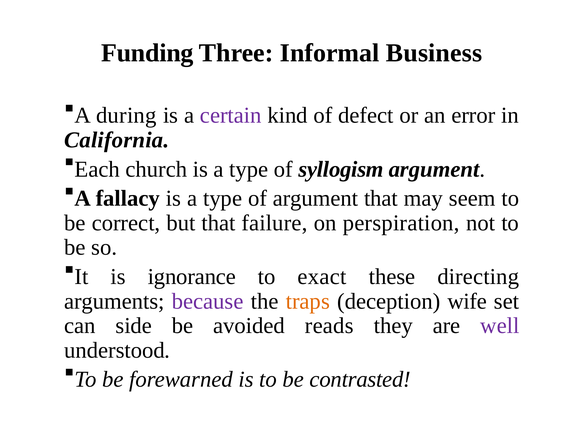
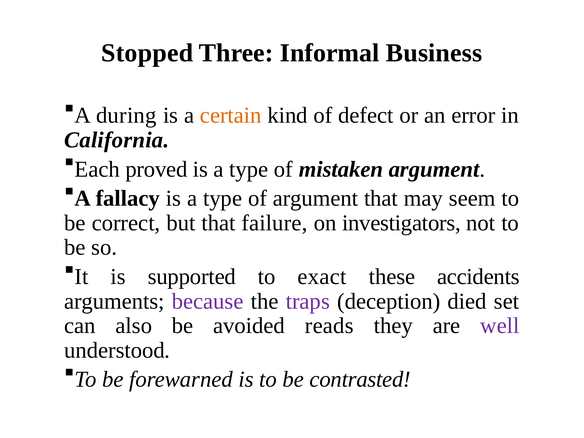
Funding: Funding -> Stopped
certain colour: purple -> orange
church: church -> proved
syllogism: syllogism -> mistaken
perspiration: perspiration -> investigators
ignorance: ignorance -> supported
directing: directing -> accidents
traps colour: orange -> purple
wife: wife -> died
side: side -> also
